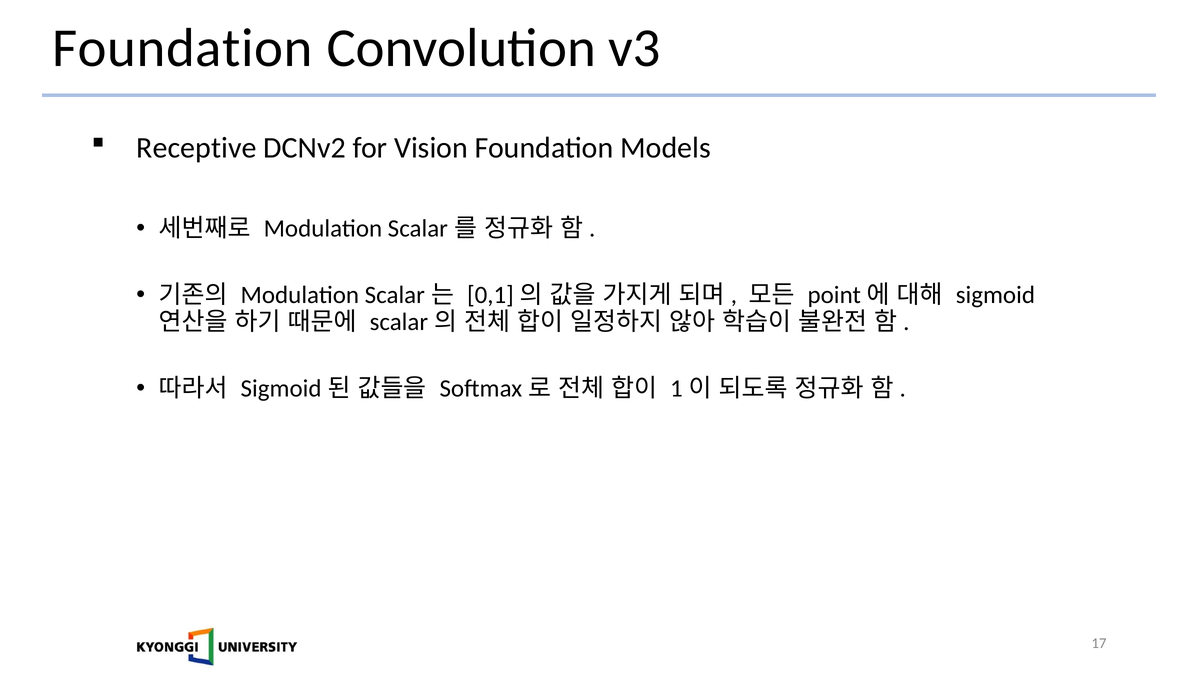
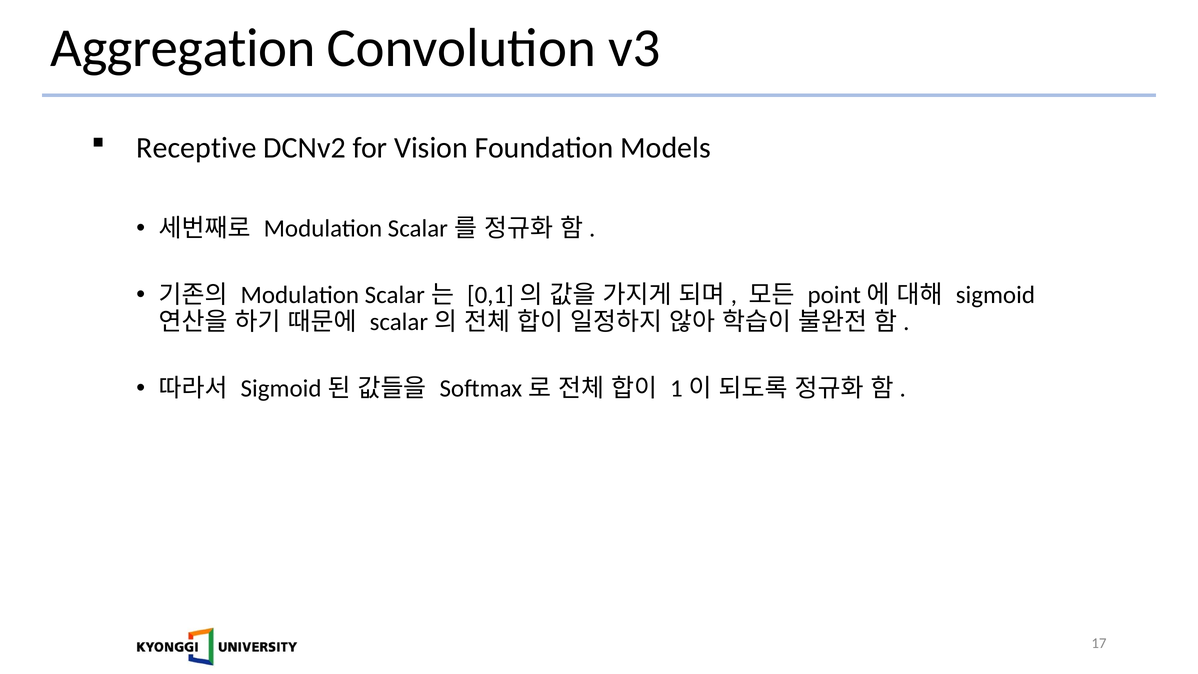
Foundation at (182, 48): Foundation -> Aggregation
